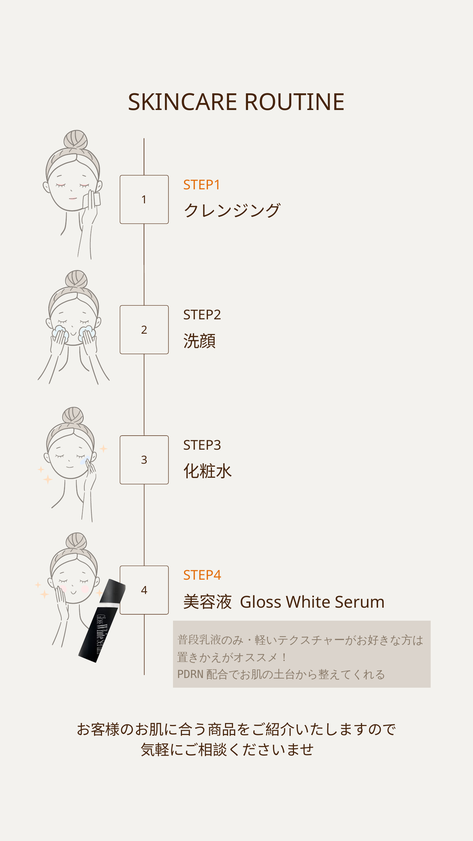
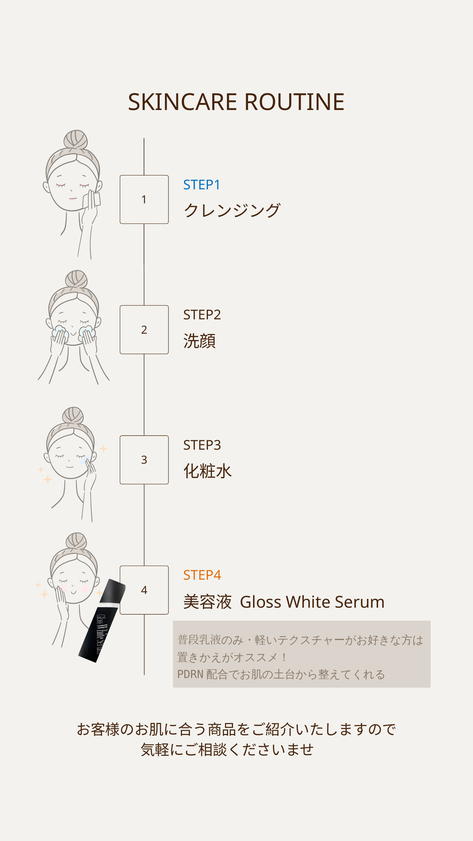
STEP1 colour: orange -> blue
